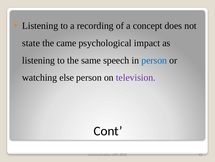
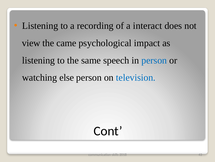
concept: concept -> interact
state: state -> view
television colour: purple -> blue
